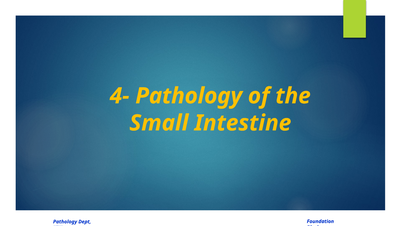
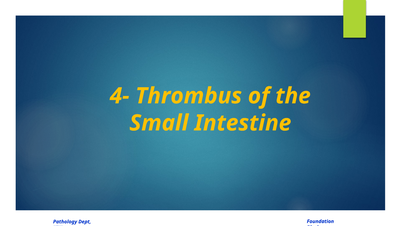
4- Pathology: Pathology -> Thrombus
